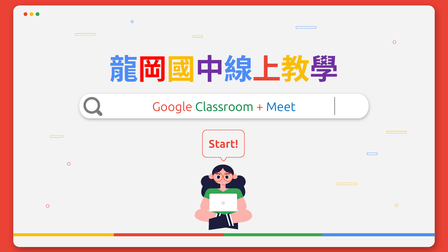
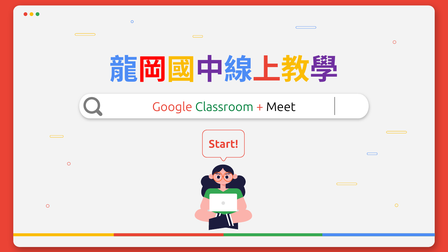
Meet colour: blue -> black
